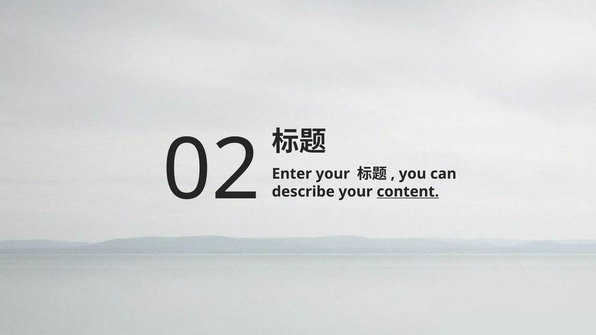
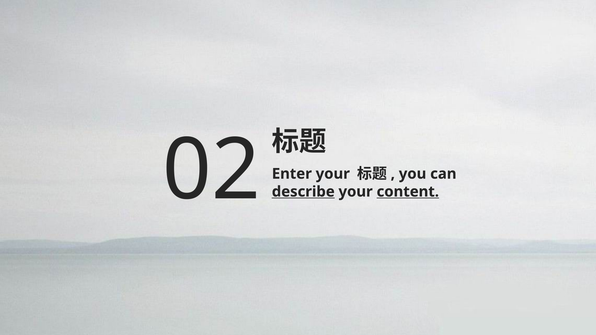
describe underline: none -> present
